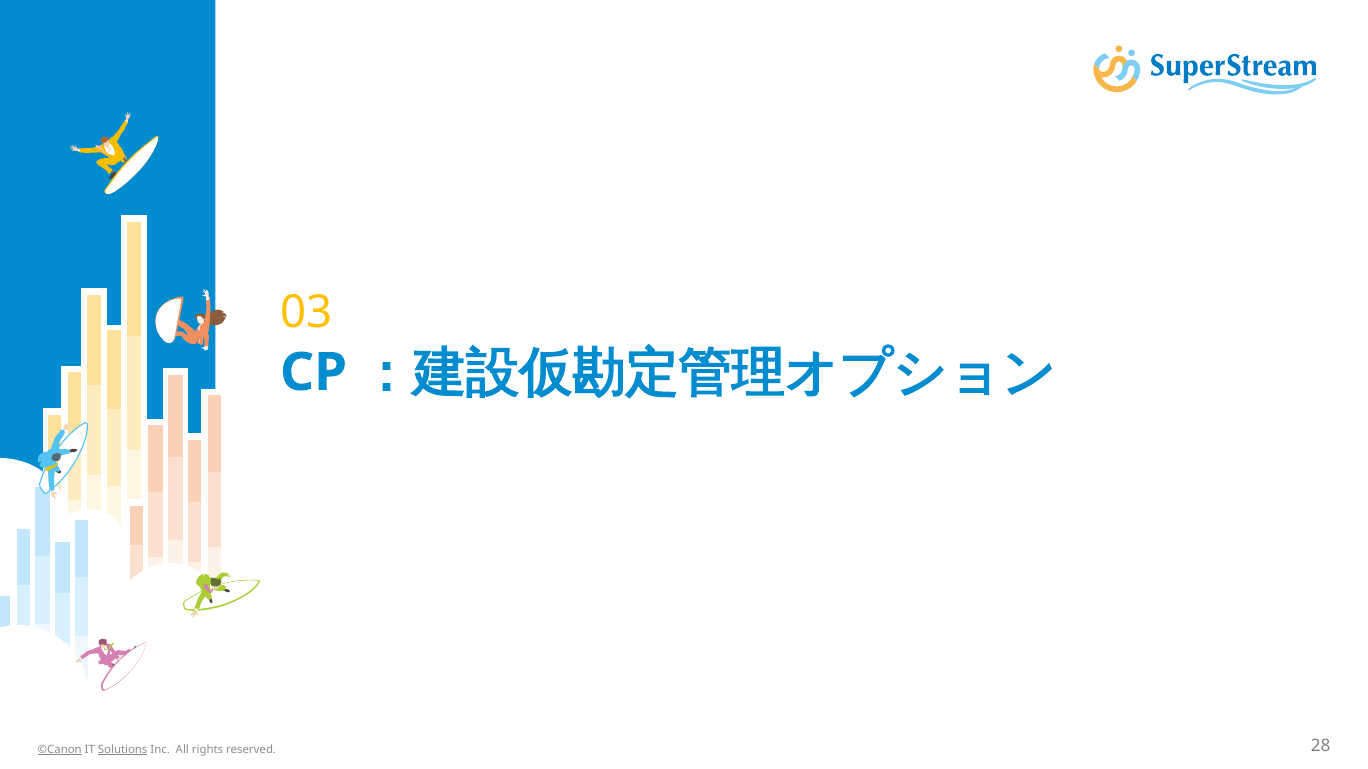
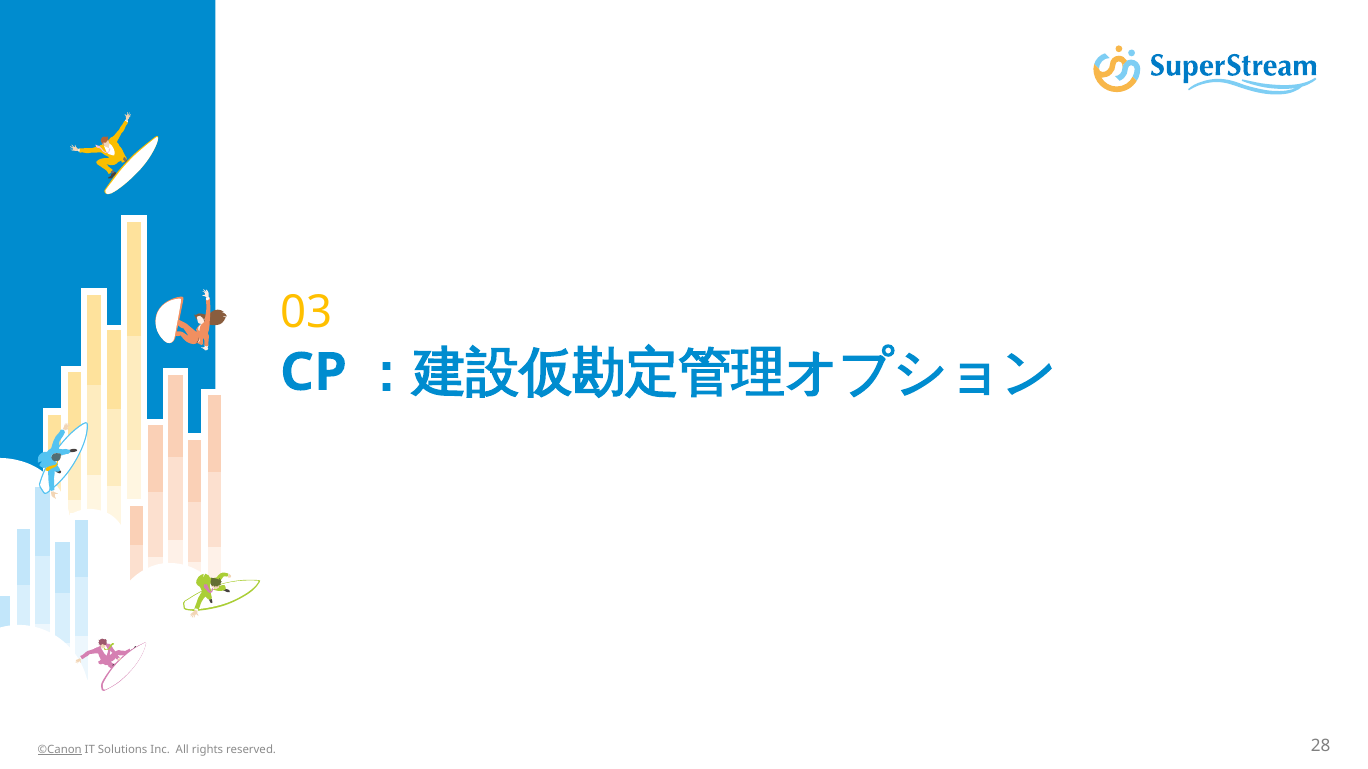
Solutions underline: present -> none
